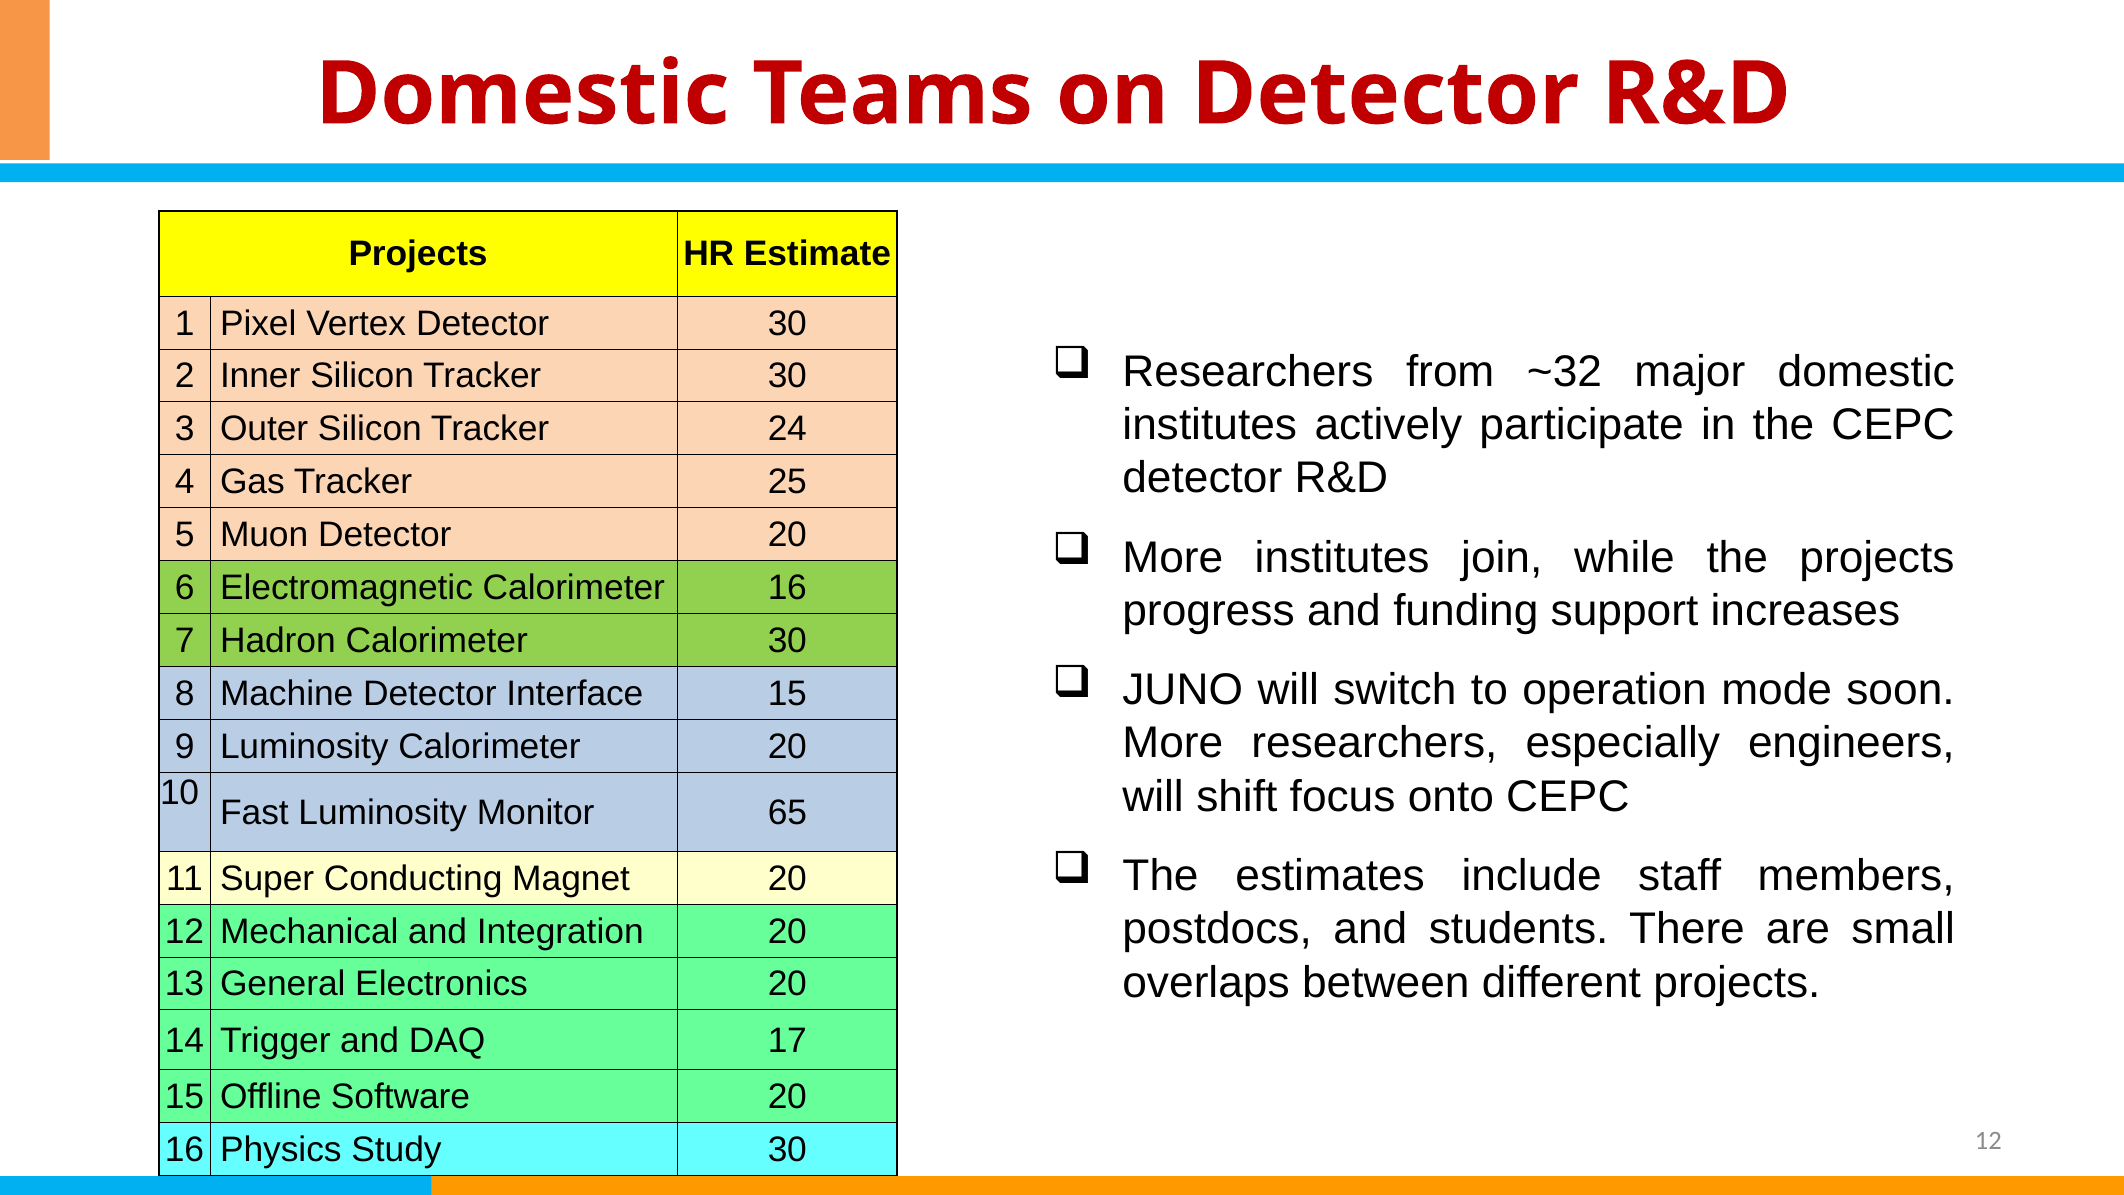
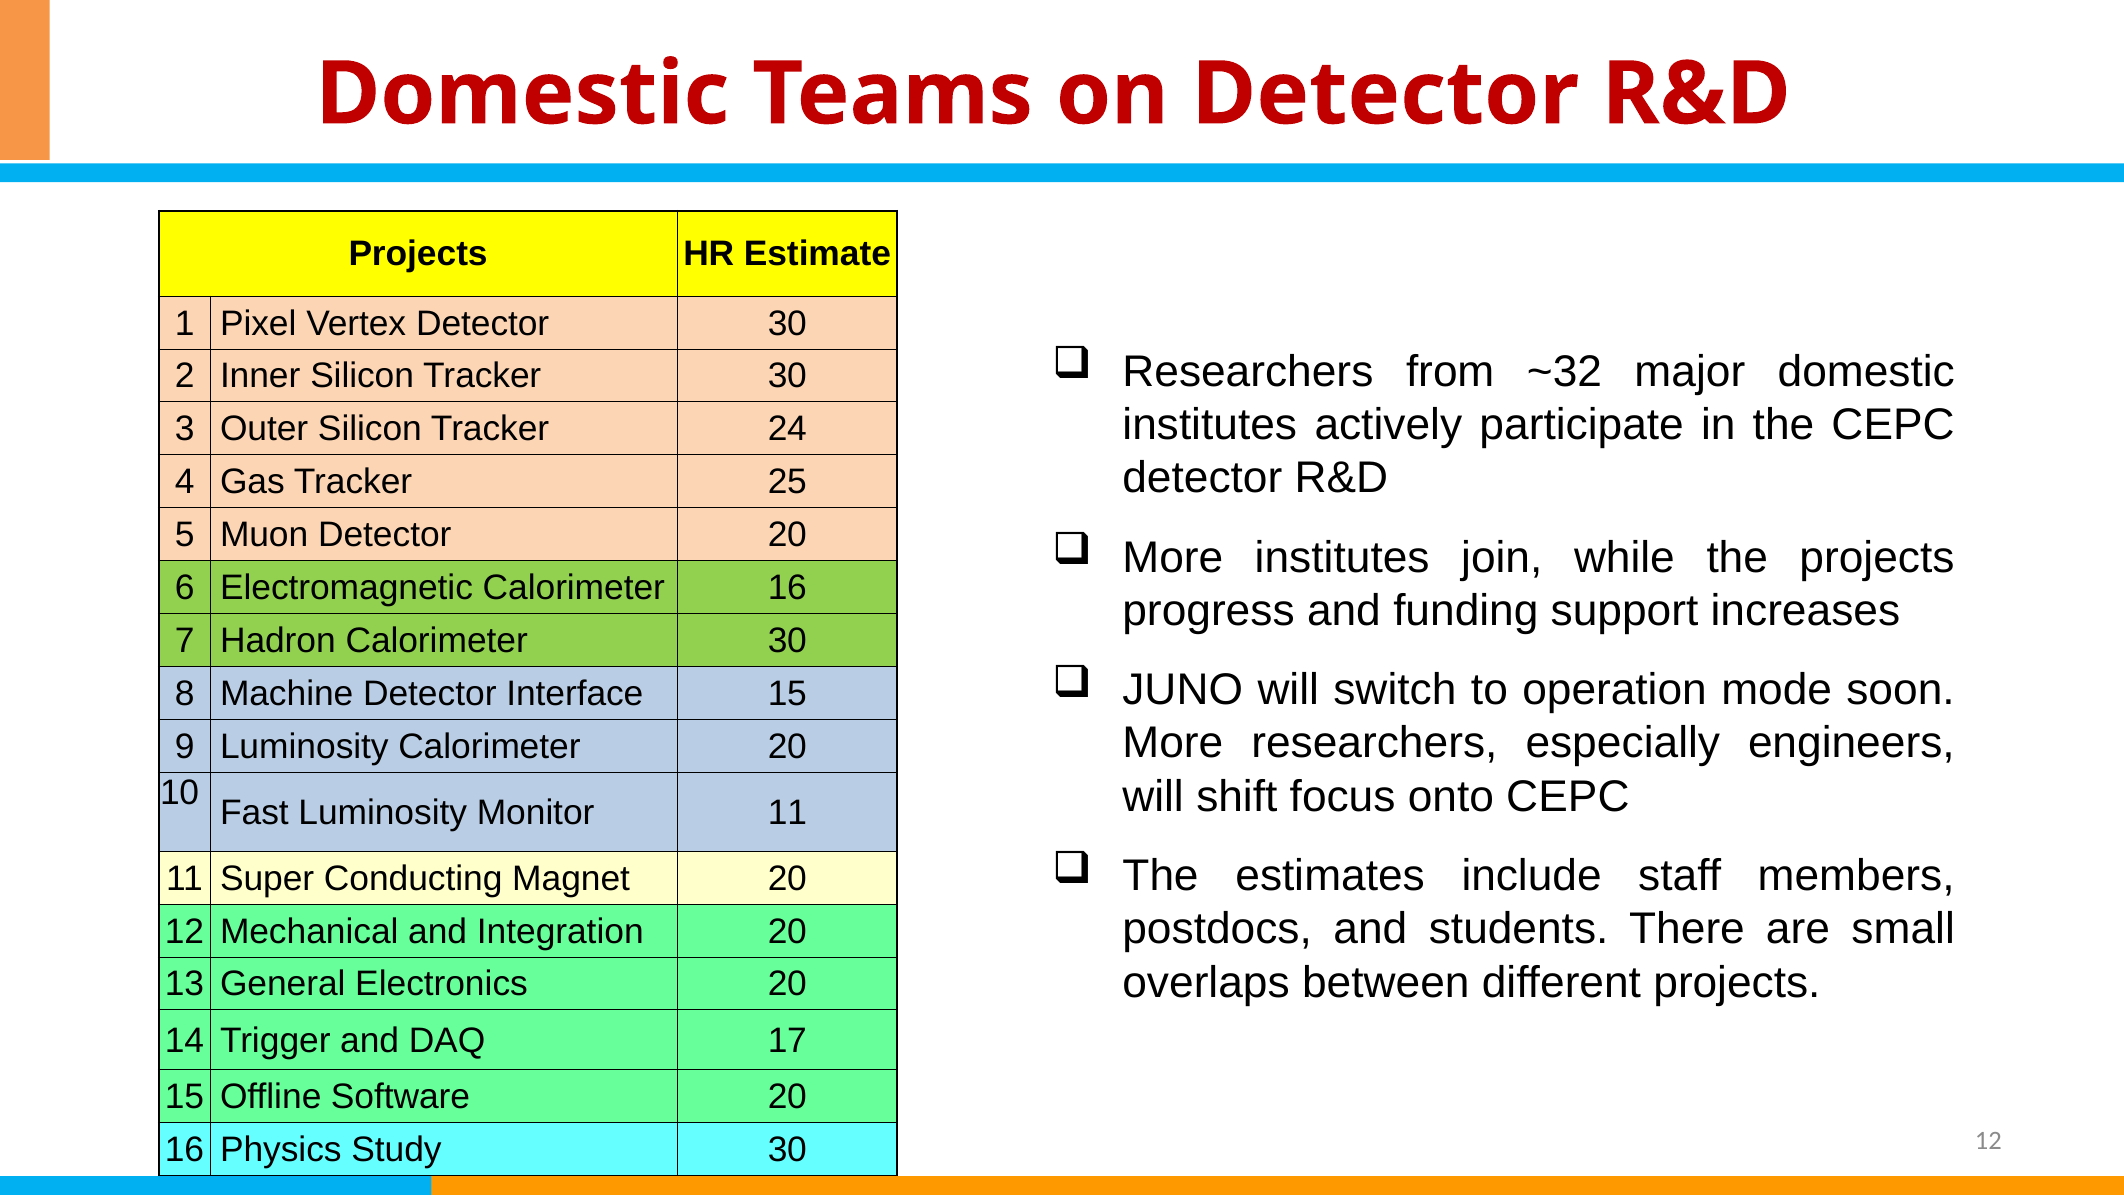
Monitor 65: 65 -> 11
